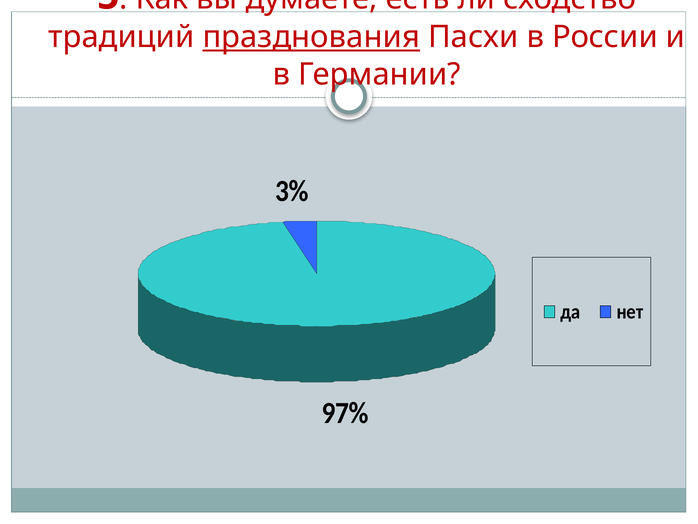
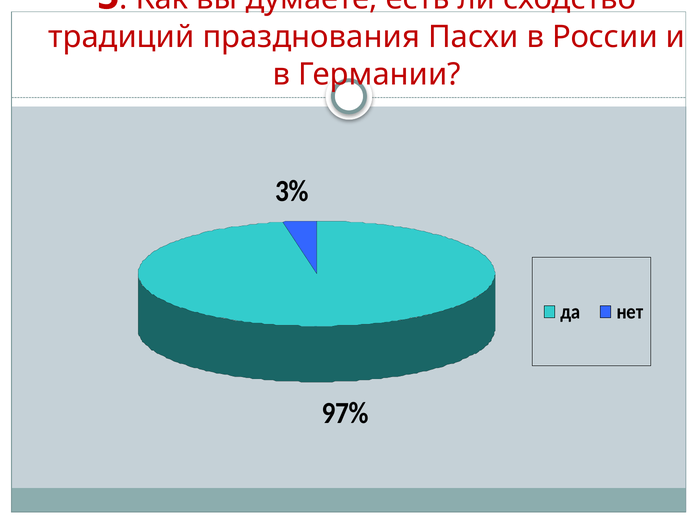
празднования underline: present -> none
